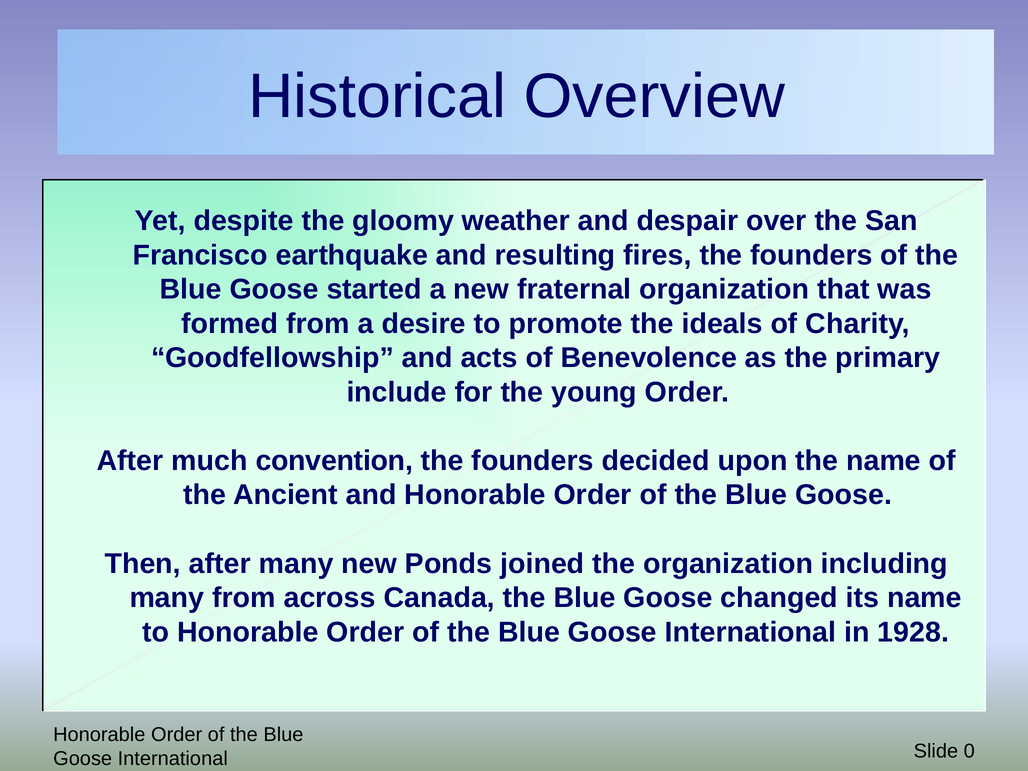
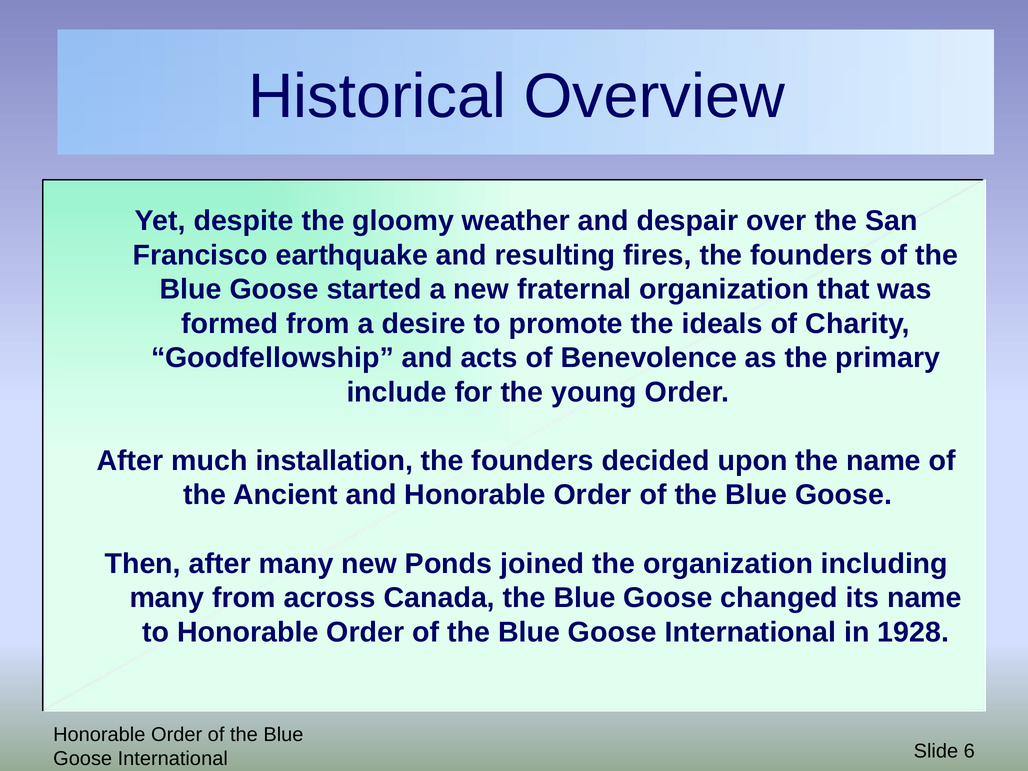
convention: convention -> installation
0: 0 -> 6
